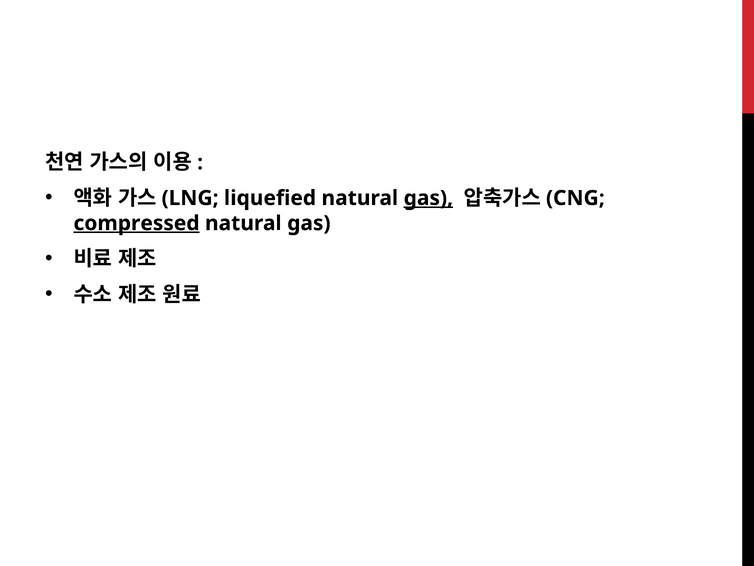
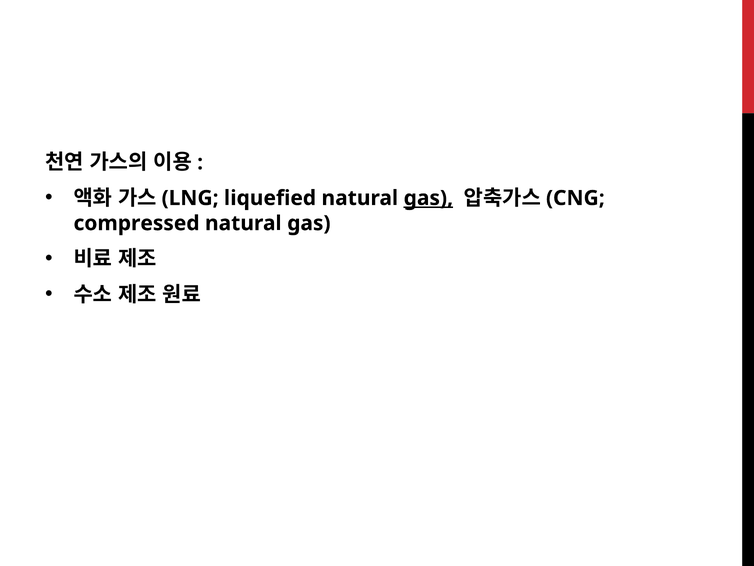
compressed underline: present -> none
